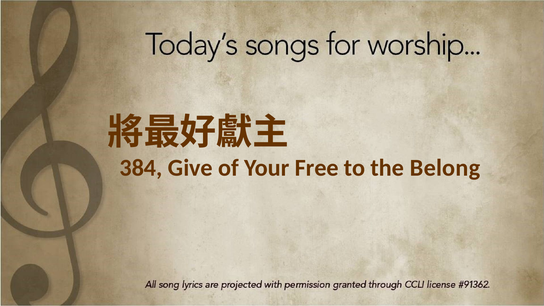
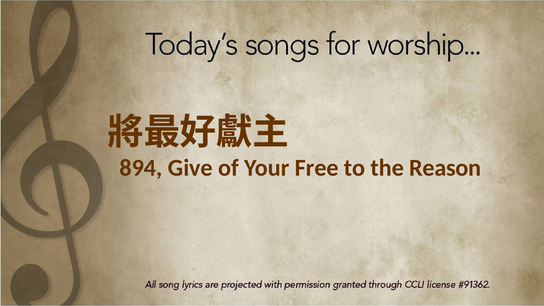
384: 384 -> 894
Belong: Belong -> Reason
